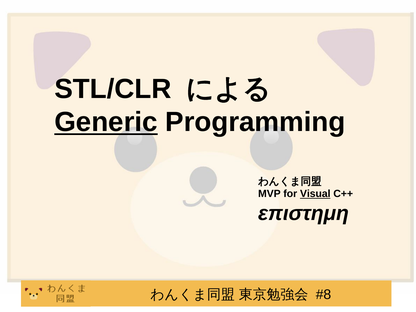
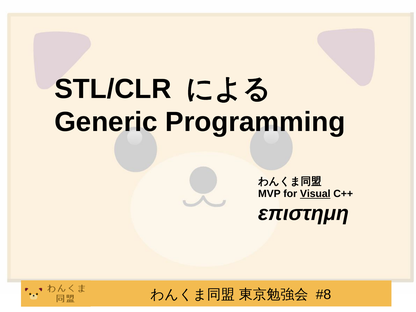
Generic underline: present -> none
